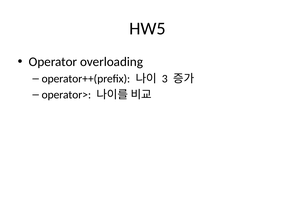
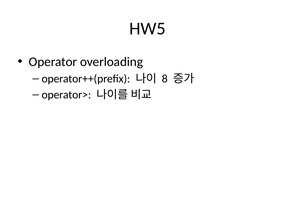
3: 3 -> 8
